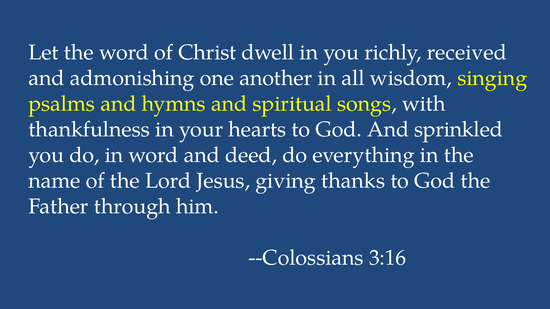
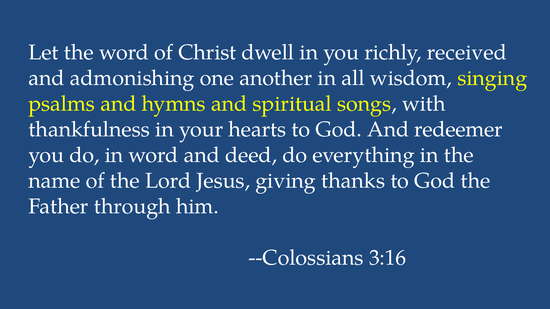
sprinkled: sprinkled -> redeemer
